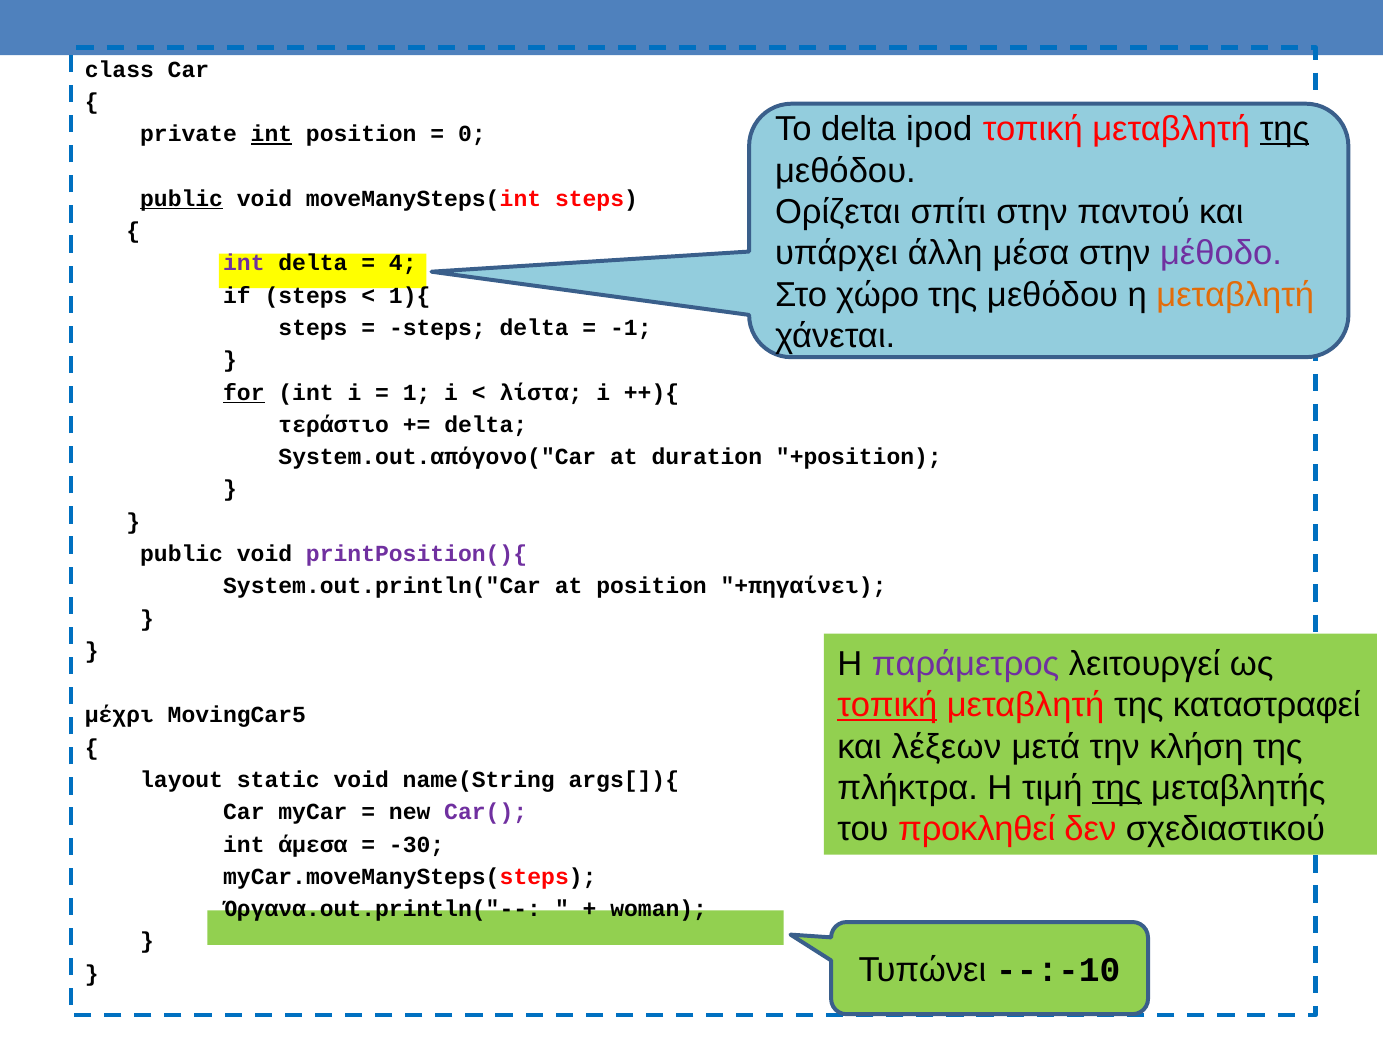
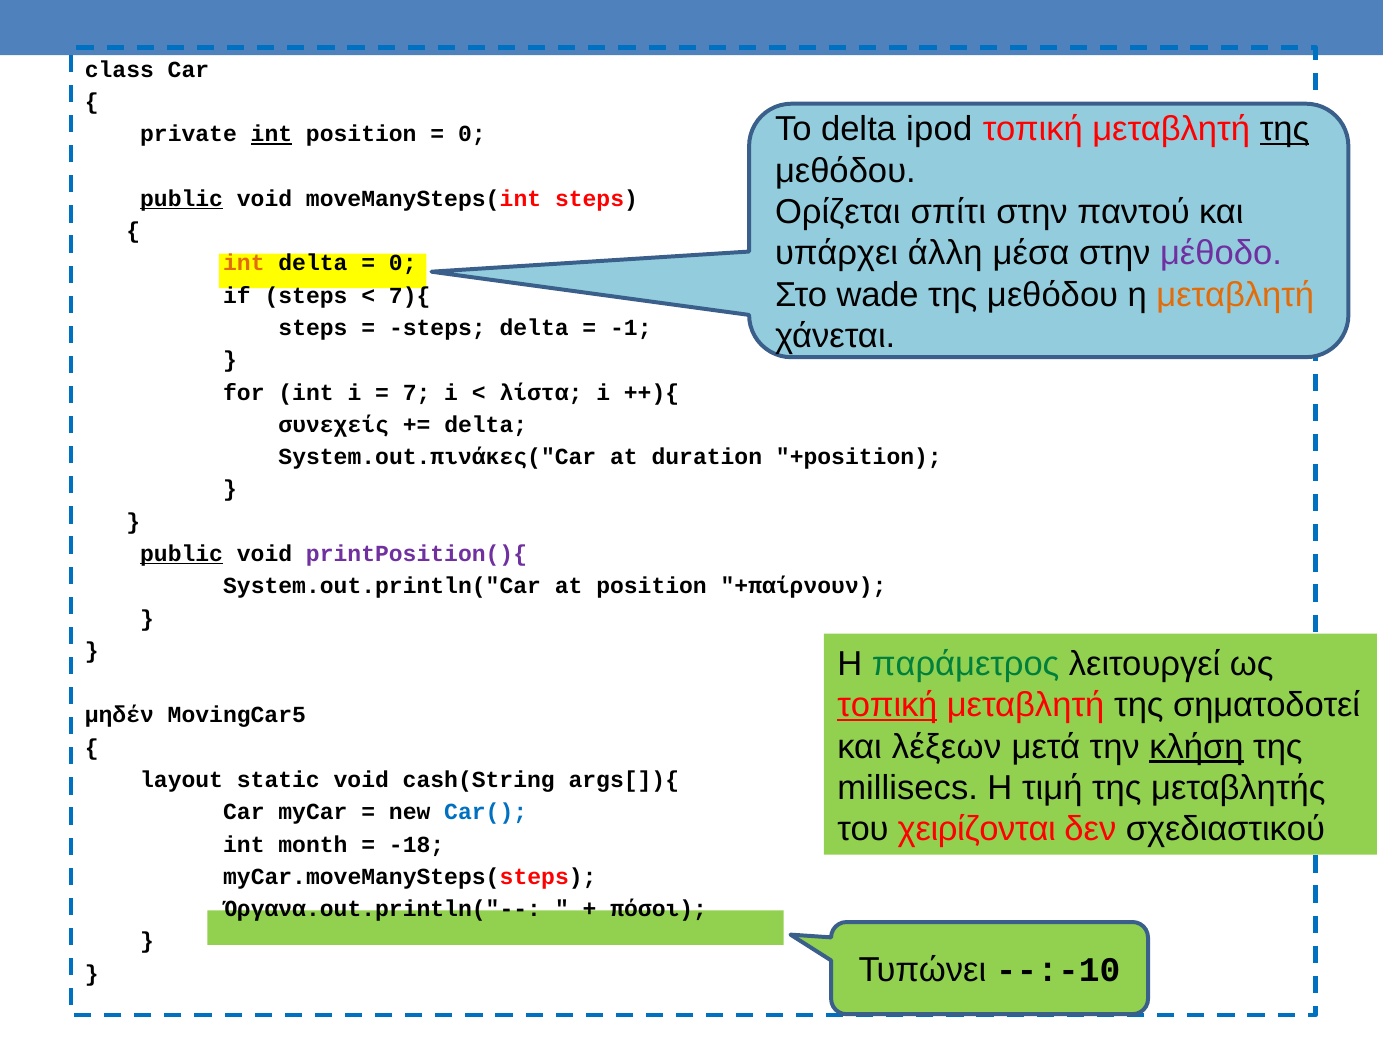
int at (244, 263) colour: purple -> orange
4 at (403, 263): 4 -> 0
χώρο: χώρο -> wade
1){: 1){ -> 7){
for underline: present -> none
1: 1 -> 7
τεράστιο: τεράστιο -> συνεχείς
System.out.απόγονο("Car: System.out.απόγονο("Car -> System.out.πινάκες("Car
public at (182, 554) underline: none -> present
+πηγαίνει: +πηγαίνει -> +παίρνουν
παράμετρος colour: purple -> green
καταστραφεί: καταστραφεί -> σηματοδοτεί
μέχρι: μέχρι -> μηδέν
κλήση underline: none -> present
name(String: name(String -> cash(String
πλήκτρα: πλήκτρα -> millisecs
της at (1117, 788) underline: present -> none
Car( colour: purple -> blue
προκληθεί: προκληθεί -> χειρίζονται
άμεσα: άμεσα -> month
-30: -30 -> -18
woman: woman -> πόσοι
